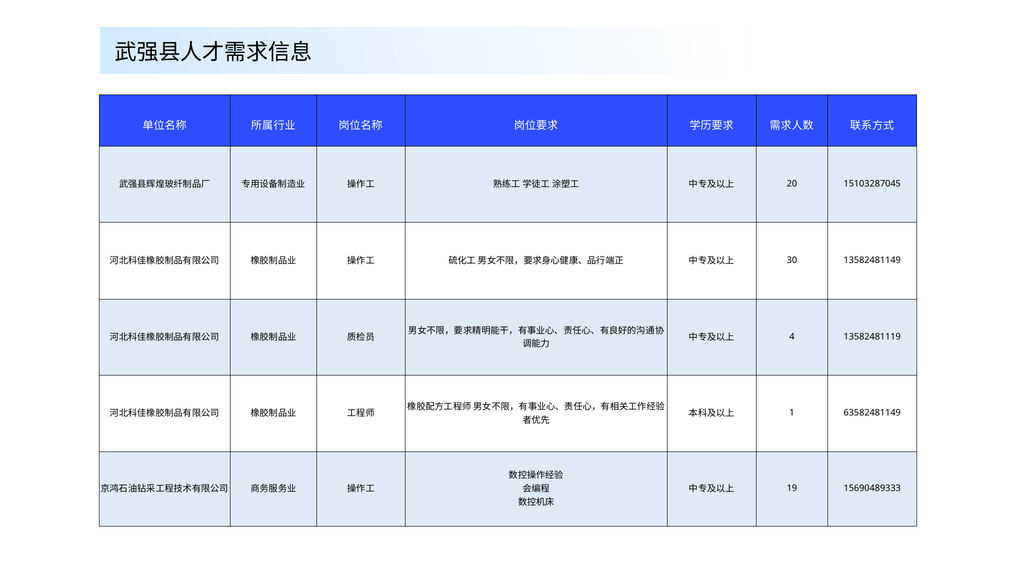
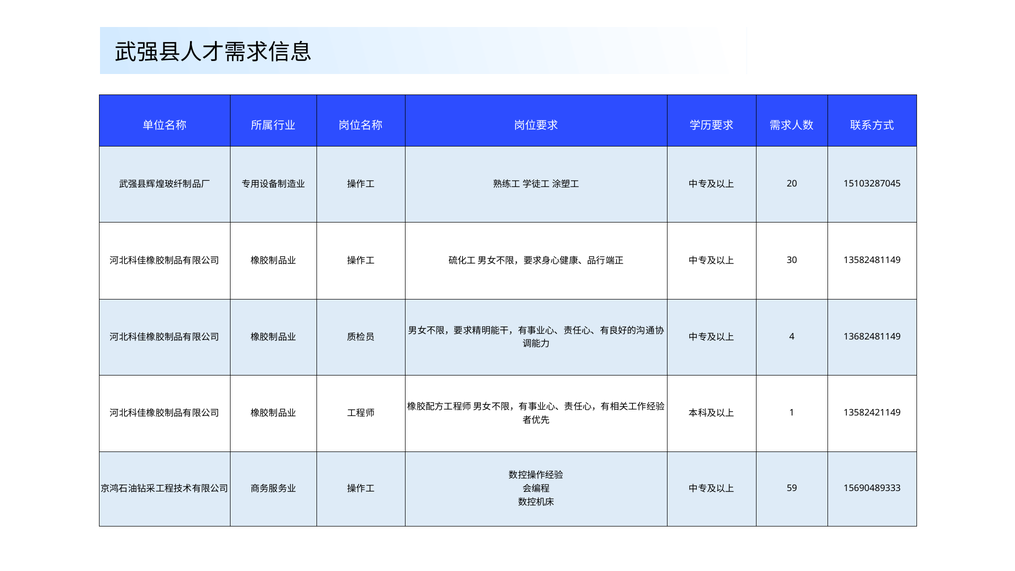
13582481119: 13582481119 -> 13682481149
63582481149: 63582481149 -> 13582421149
19: 19 -> 59
